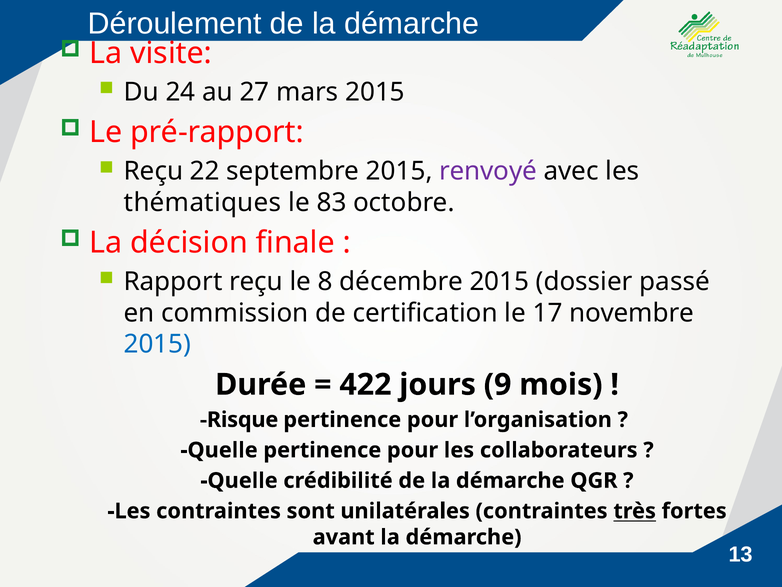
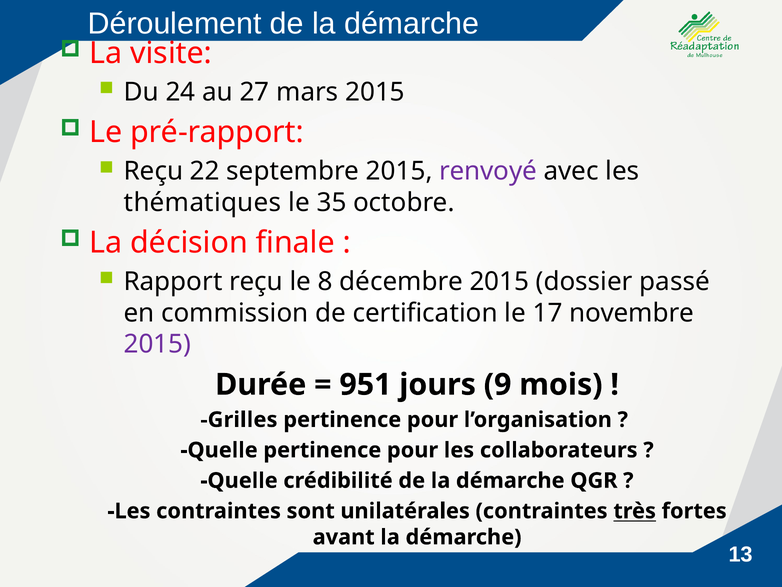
83: 83 -> 35
2015 at (157, 344) colour: blue -> purple
422: 422 -> 951
Risque: Risque -> Grilles
